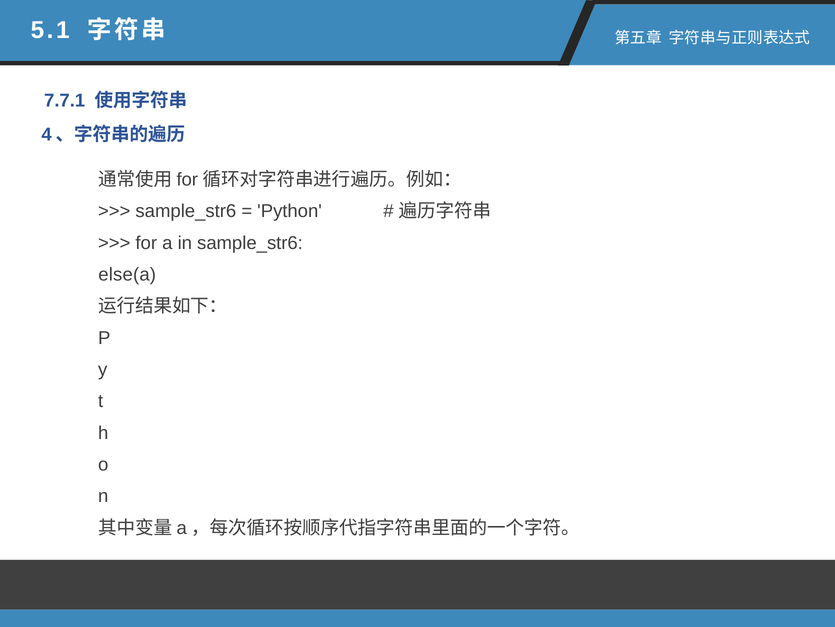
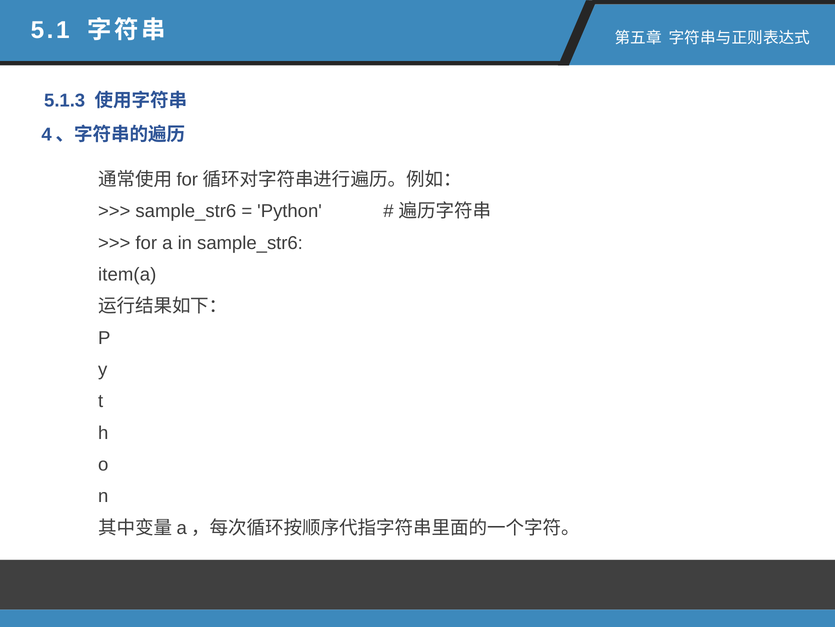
7.7.1: 7.7.1 -> 5.1.3
else(a: else(a -> item(a
